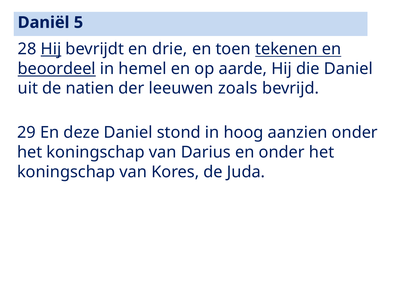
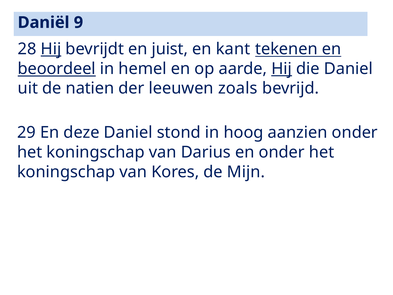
5: 5 -> 9
drie: drie -> juist
toen: toen -> kant
Hij at (282, 69) underline: none -> present
Juda: Juda -> Mijn
